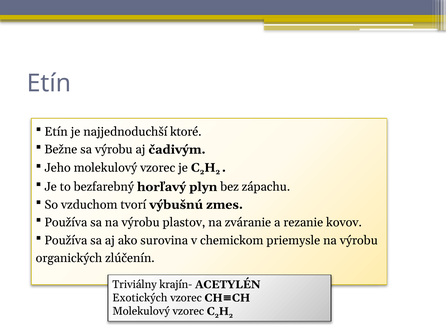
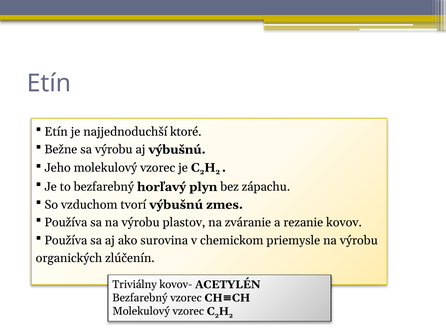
aj čadivým: čadivým -> výbušnú
krajín-: krajín- -> kovov-
Exotických at (140, 298): Exotických -> Bezfarebný
